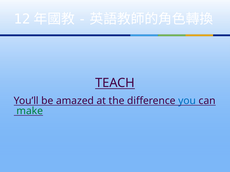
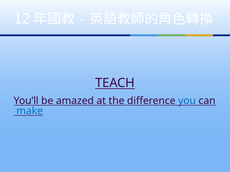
make colour: green -> blue
